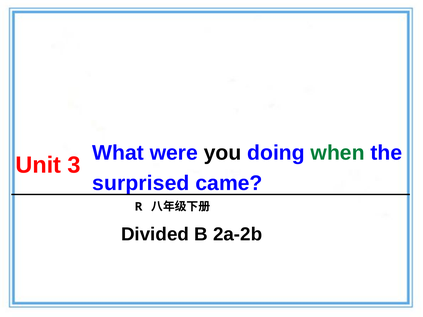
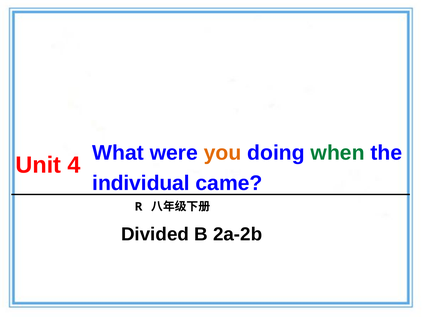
you colour: black -> orange
3: 3 -> 4
surprised: surprised -> individual
